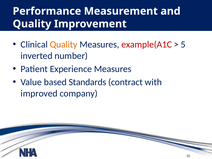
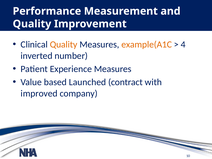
example(A1C colour: red -> orange
5: 5 -> 4
Standards: Standards -> Launched
